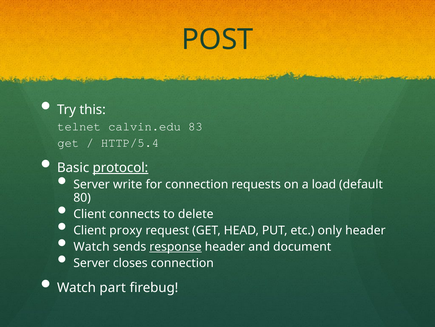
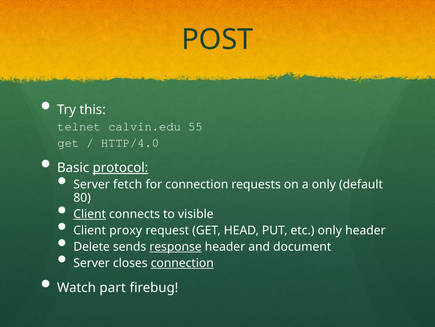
83: 83 -> 55
HTTP/5.4: HTTP/5.4 -> HTTP/4.0
write: write -> fetch
a load: load -> only
Client at (90, 214) underline: none -> present
delete: delete -> visible
Watch at (91, 246): Watch -> Delete
connection at (182, 262) underline: none -> present
